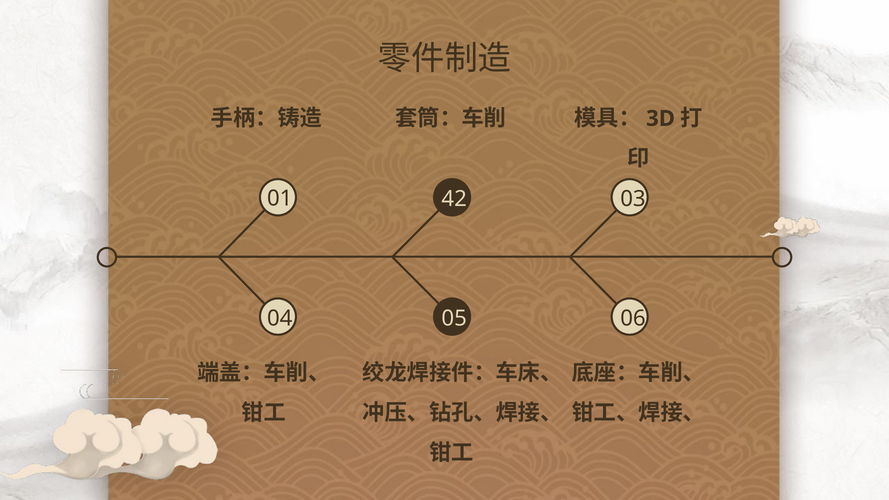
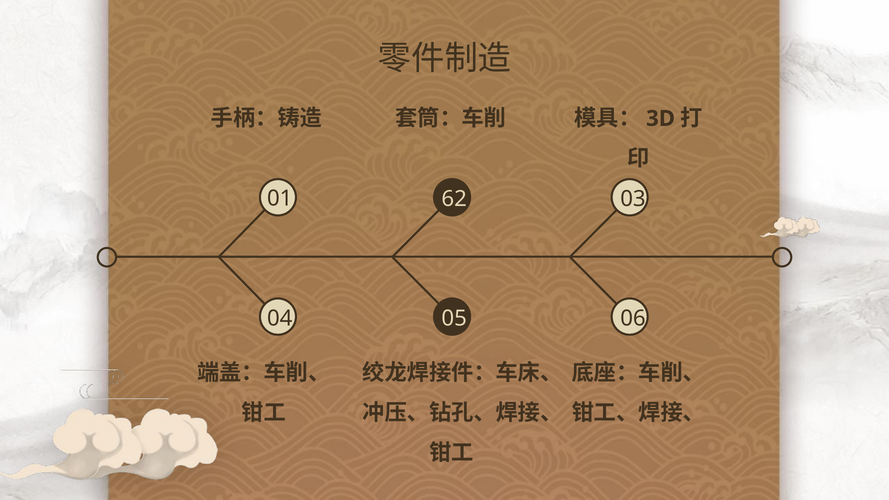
42: 42 -> 62
